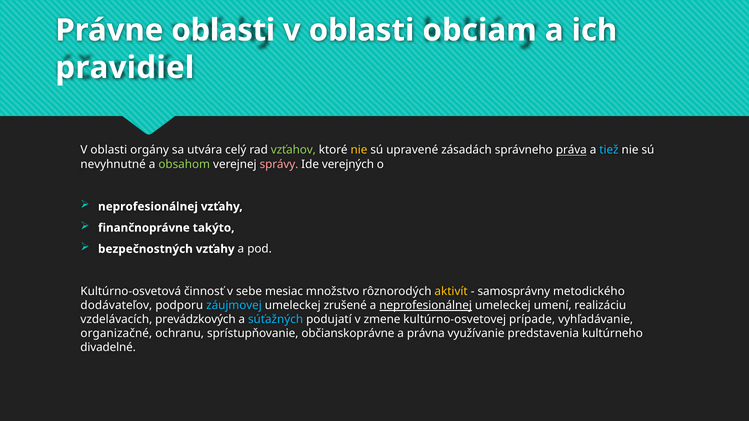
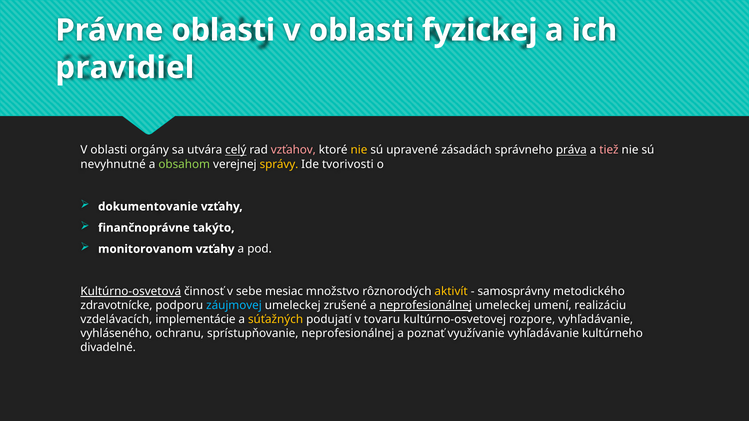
obciam: obciam -> fyzickej
celý underline: none -> present
vzťahov colour: light green -> pink
tiež colour: light blue -> pink
správy colour: pink -> yellow
verejných: verejných -> tvorivosti
neprofesionálnej at (148, 207): neprofesionálnej -> dokumentovanie
bezpečnostných: bezpečnostných -> monitorovanom
Kultúrno-osvetová underline: none -> present
dodávateľov: dodávateľov -> zdravotnícke
prevádzkových: prevádzkových -> implementácie
súťažných colour: light blue -> yellow
zmene: zmene -> tovaru
prípade: prípade -> rozpore
organizačné: organizačné -> vyhláseného
sprístupňovanie občianskoprávne: občianskoprávne -> neprofesionálnej
právna: právna -> poznať
využívanie predstavenia: predstavenia -> vyhľadávanie
